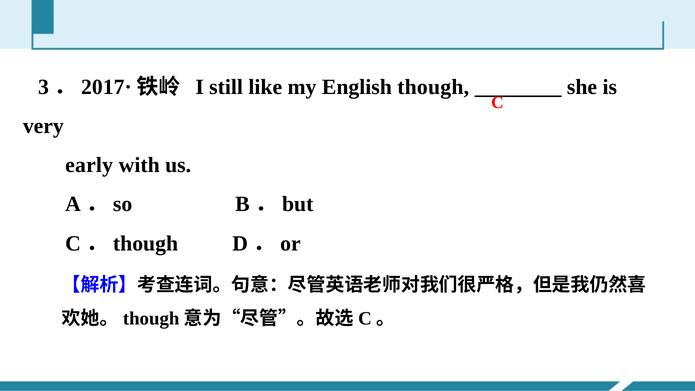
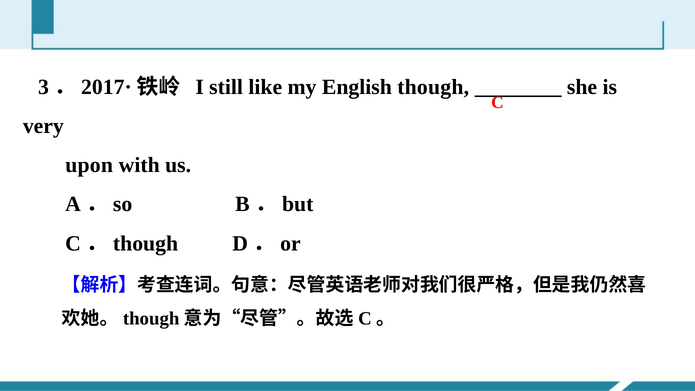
early: early -> upon
